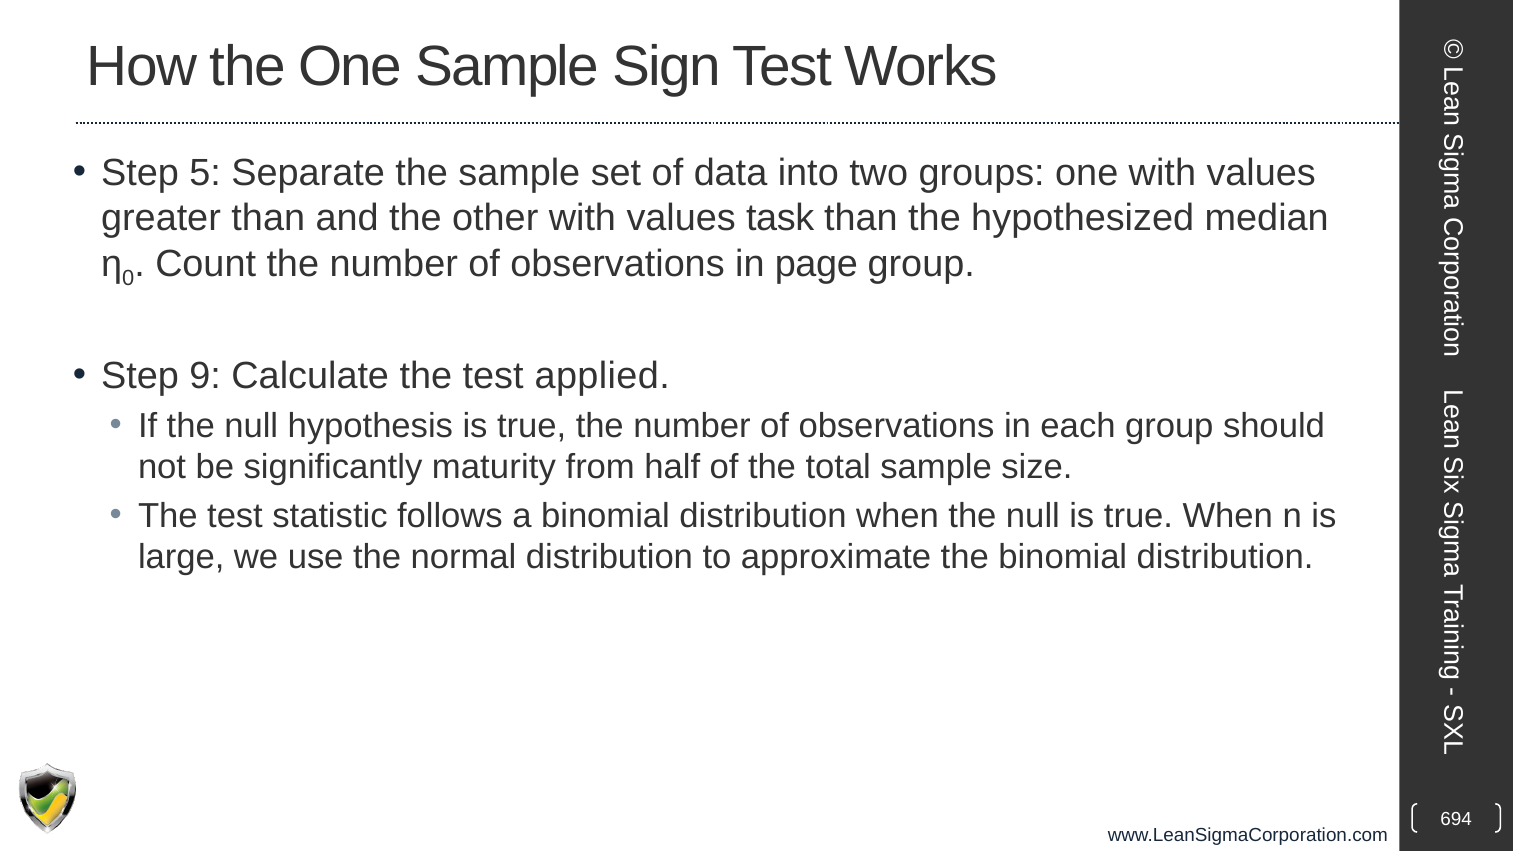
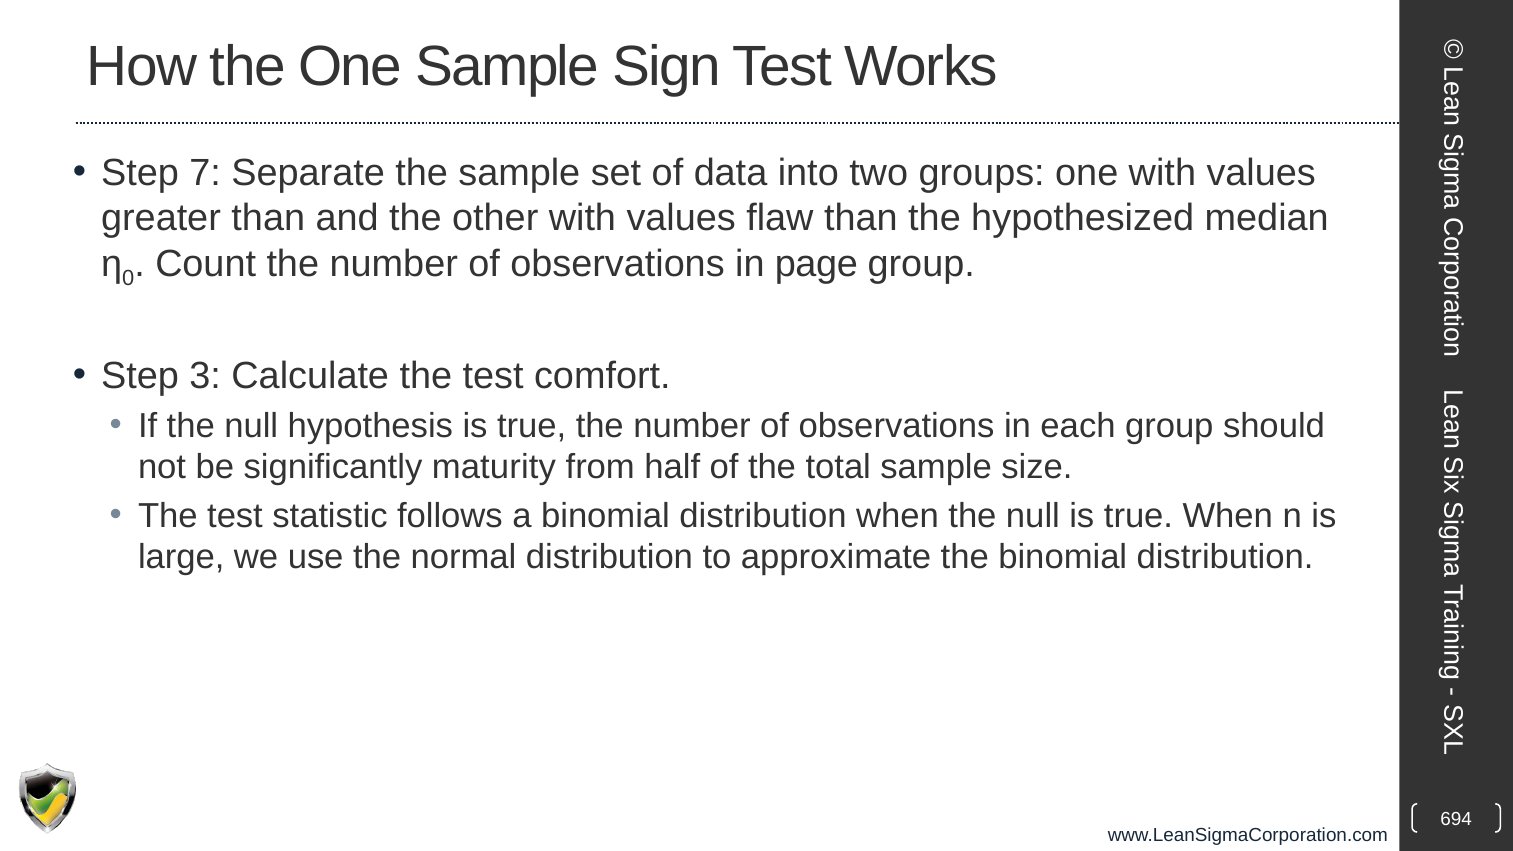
5: 5 -> 7
task: task -> flaw
9: 9 -> 3
applied: applied -> comfort
